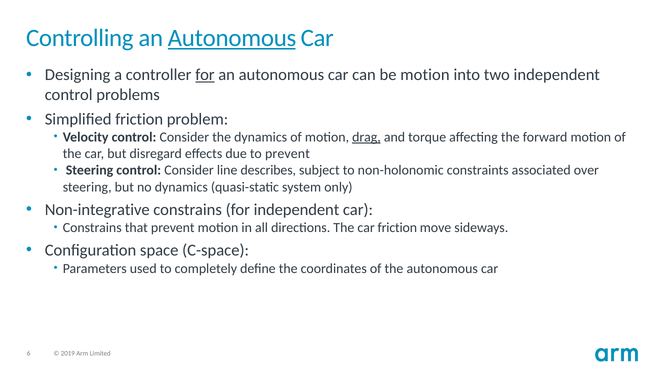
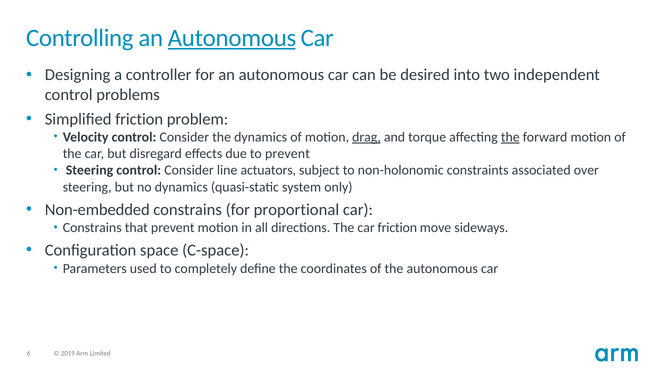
for at (205, 75) underline: present -> none
be motion: motion -> desired
the at (510, 137) underline: none -> present
describes: describes -> actuators
Non-integrative: Non-integrative -> Non-embedded
for independent: independent -> proportional
